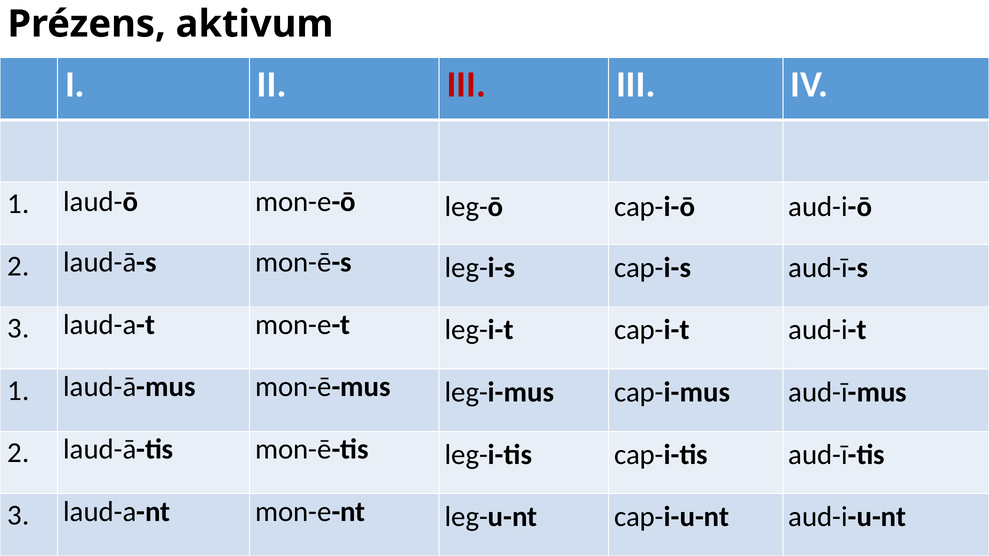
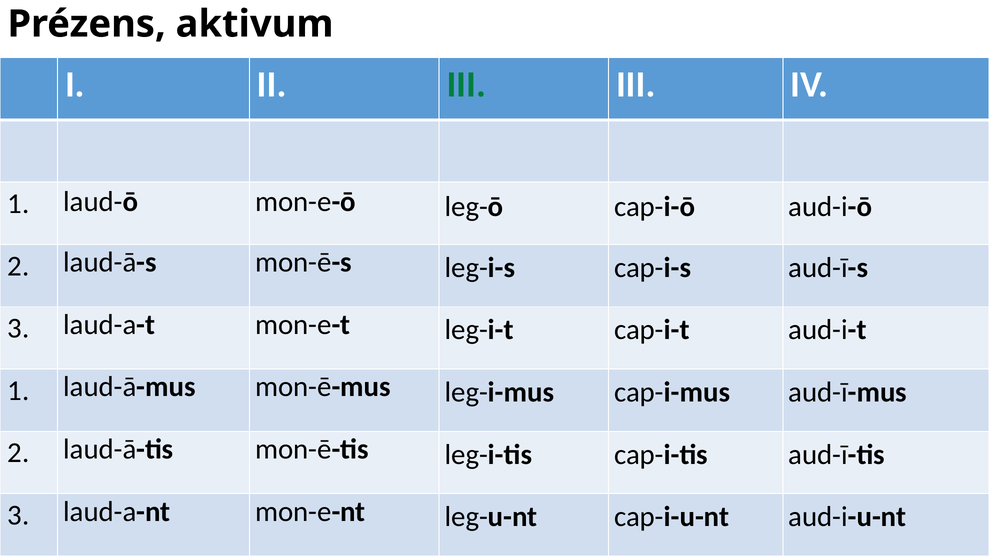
III at (466, 84) colour: red -> green
